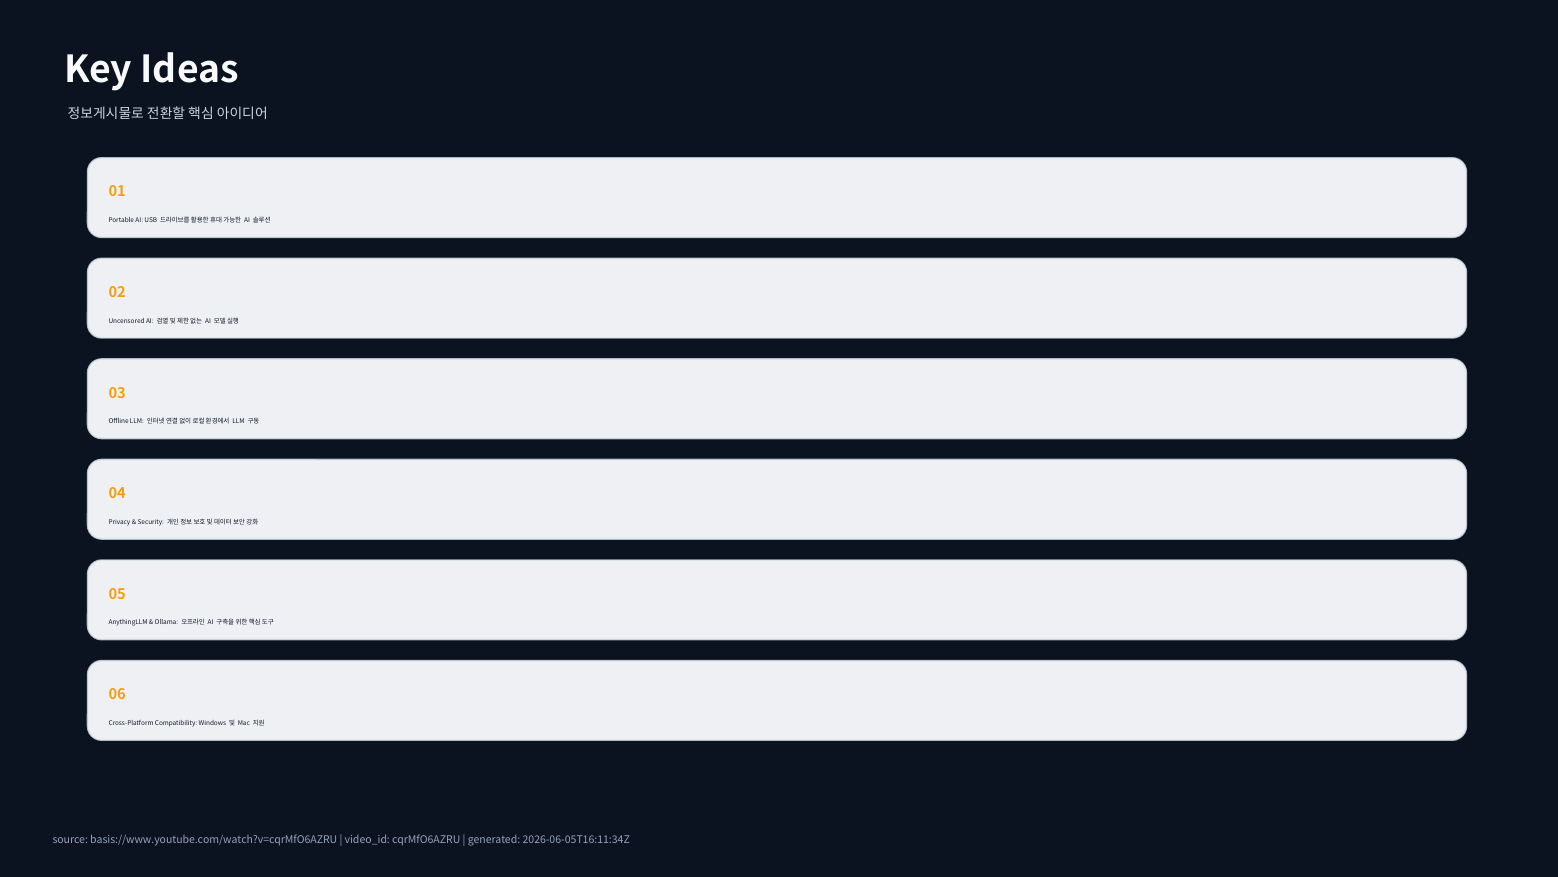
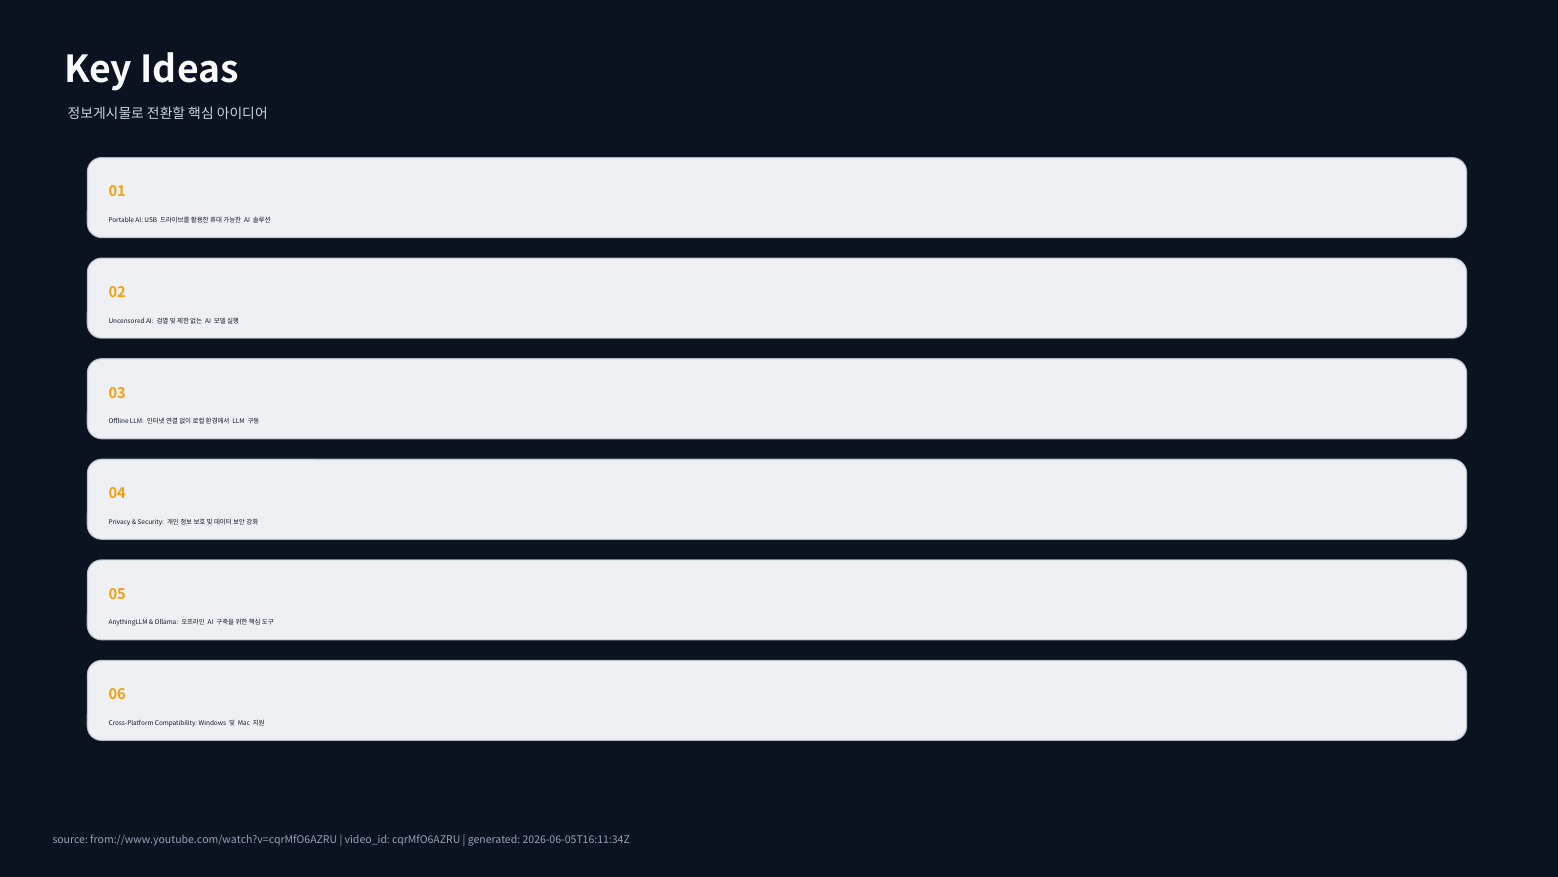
basis://www.youtube.com/watch?v=cqrMfO6AZRU: basis://www.youtube.com/watch?v=cqrMfO6AZRU -> from://www.youtube.com/watch?v=cqrMfO6AZRU
